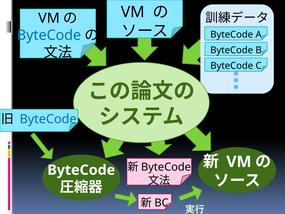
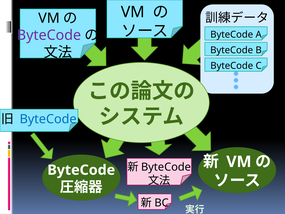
ByteCode at (49, 35) colour: blue -> purple
